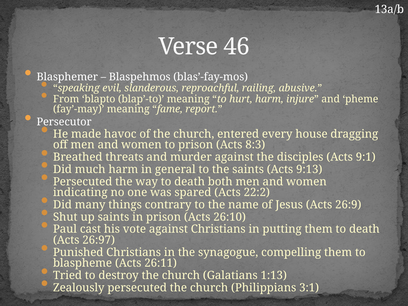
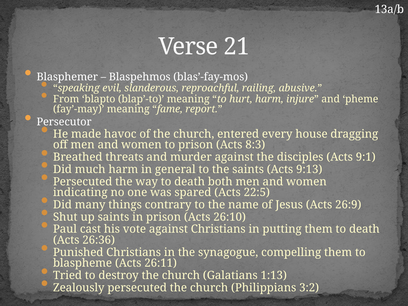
46: 46 -> 21
22:2: 22:2 -> 22:5
26:97: 26:97 -> 26:36
3:1: 3:1 -> 3:2
